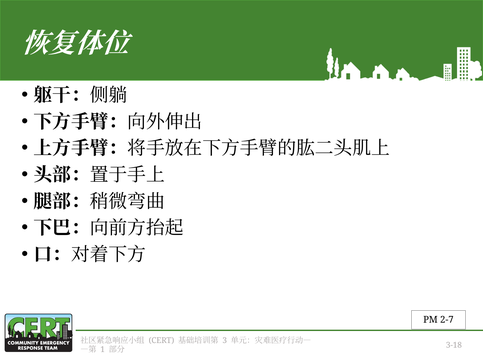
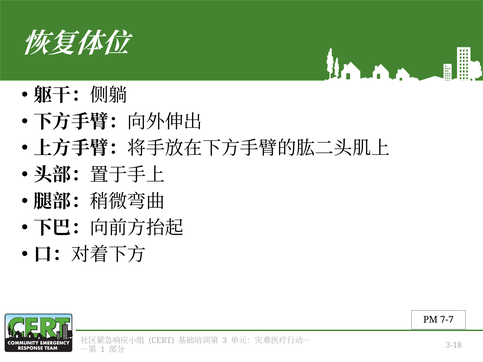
2-7: 2-7 -> 7-7
